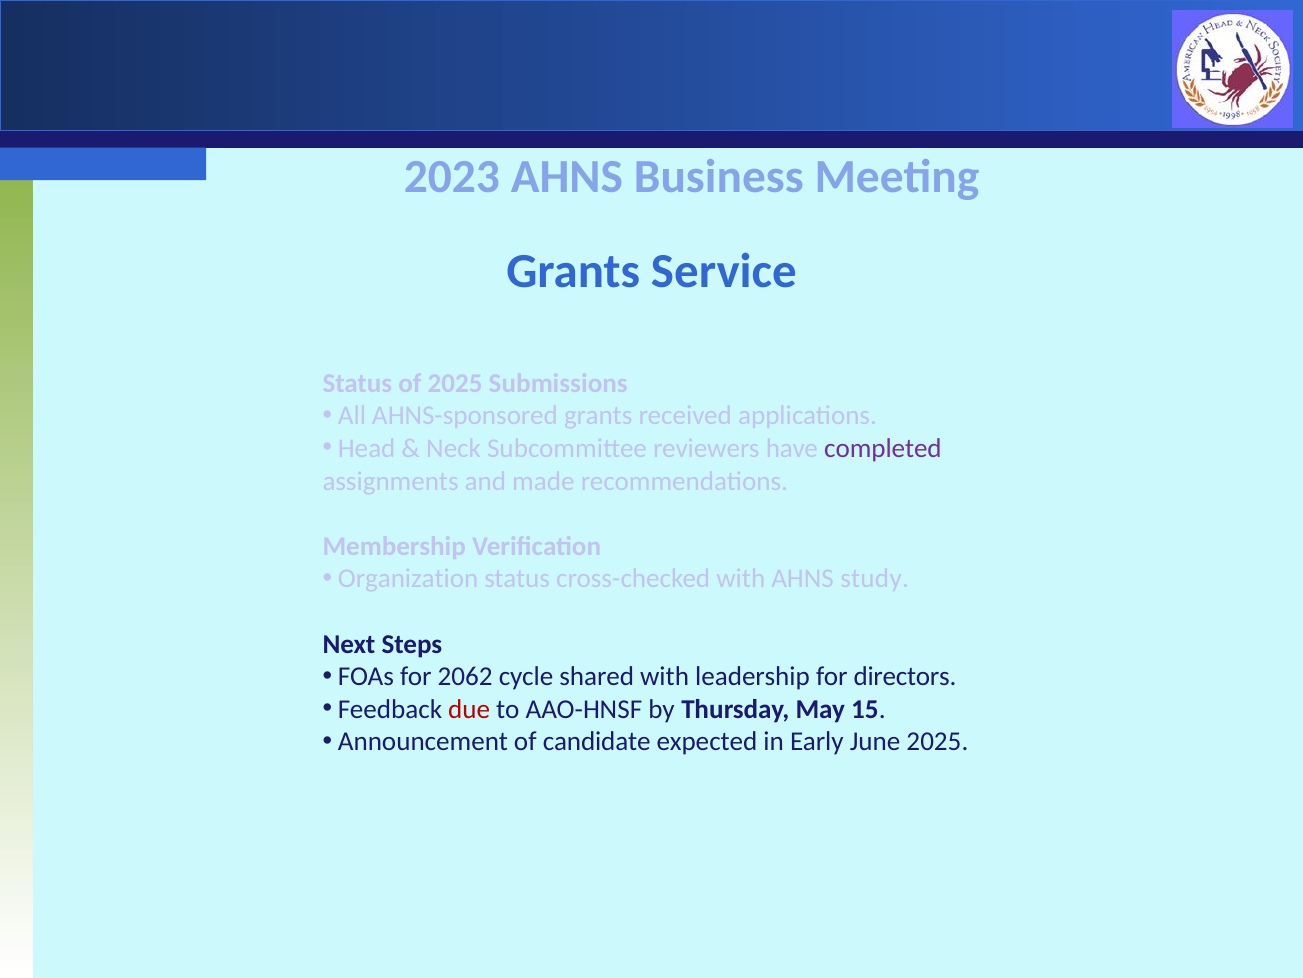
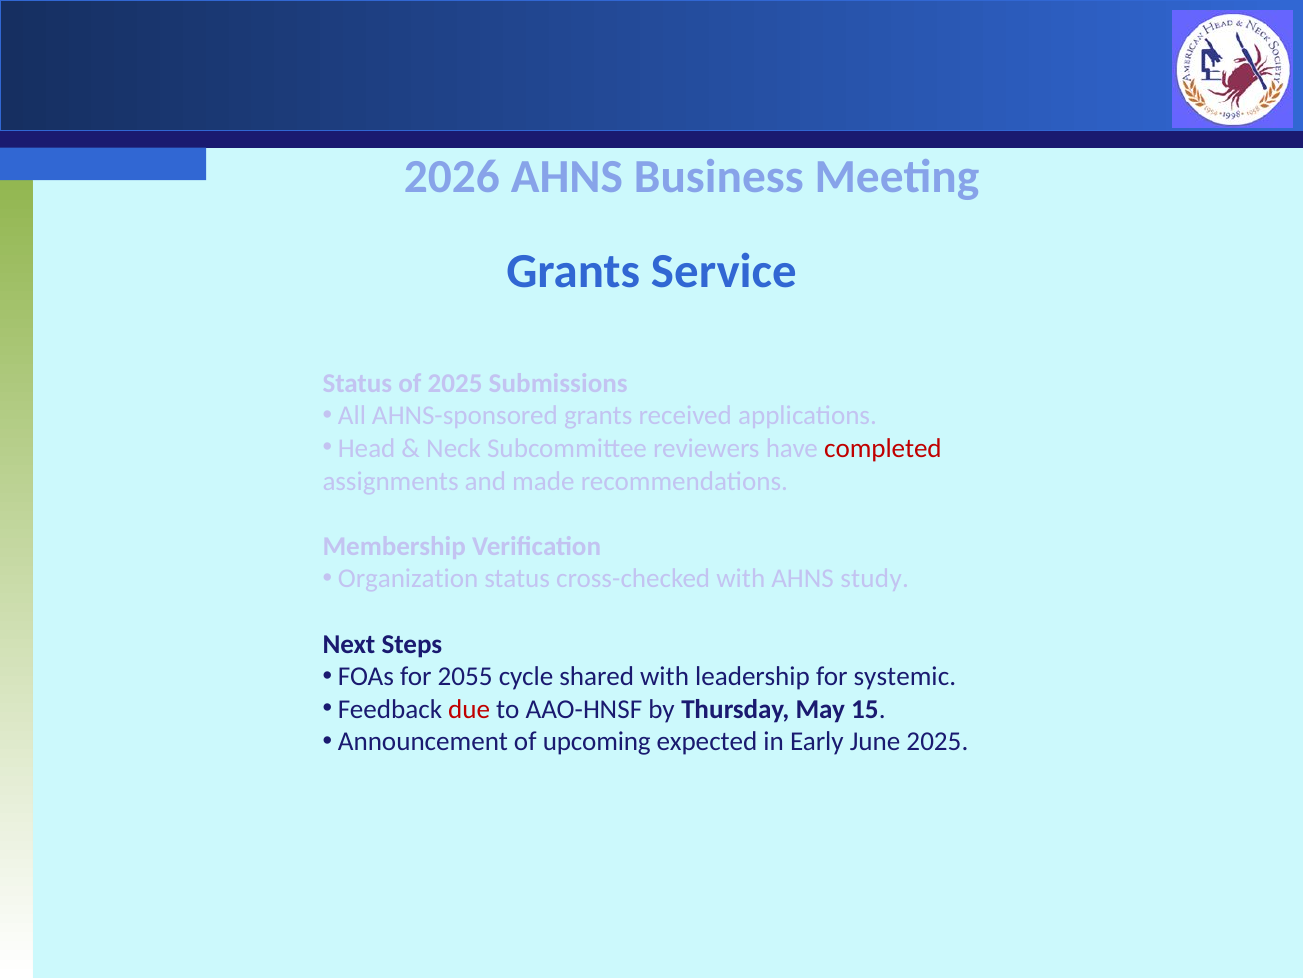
2023: 2023 -> 2026
completed colour: purple -> red
2062: 2062 -> 2055
directors: directors -> systemic
candidate: candidate -> upcoming
